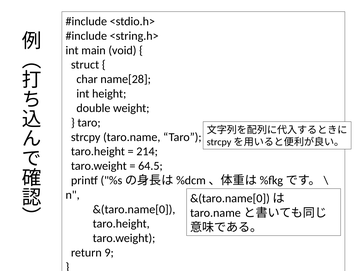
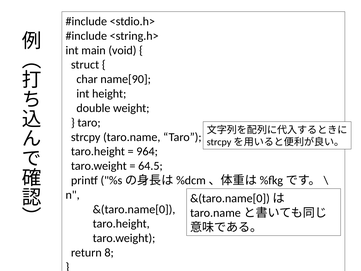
name[28: name[28 -> name[90
214: 214 -> 964
9: 9 -> 8
